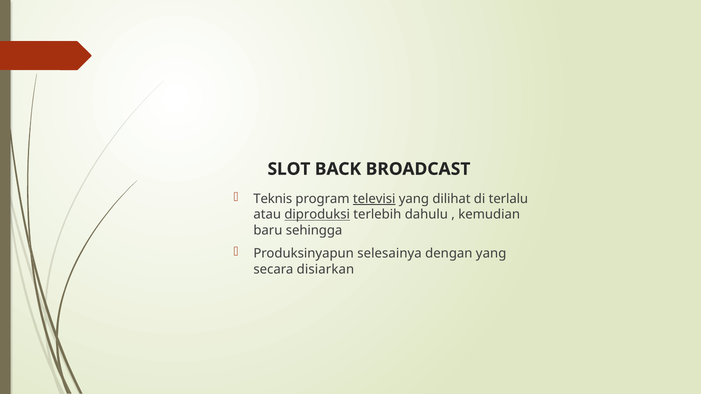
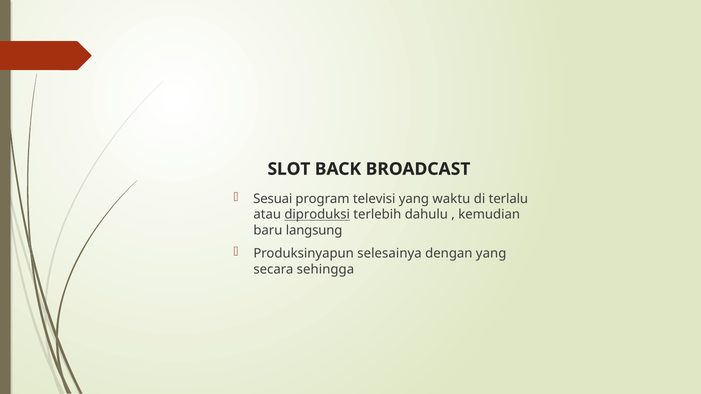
Teknis: Teknis -> Sesuai
televisi underline: present -> none
dilihat: dilihat -> waktu
sehingga: sehingga -> langsung
disiarkan: disiarkan -> sehingga
